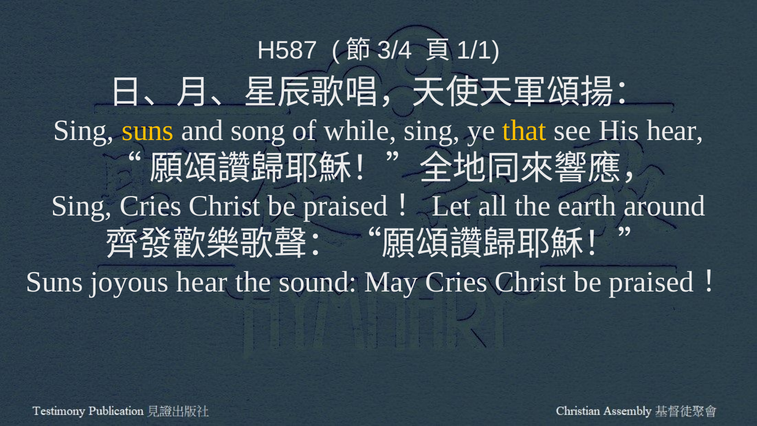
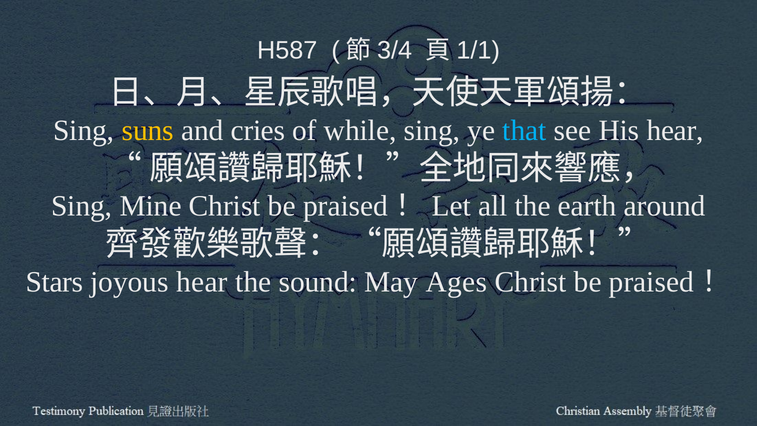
song: song -> cries
that colour: yellow -> light blue
Sing Cries: Cries -> Mine
Suns at (54, 282): Suns -> Stars
May Cries: Cries -> Ages
